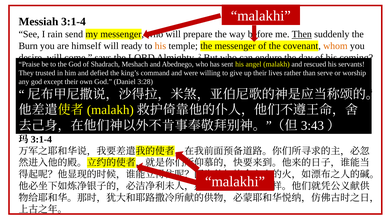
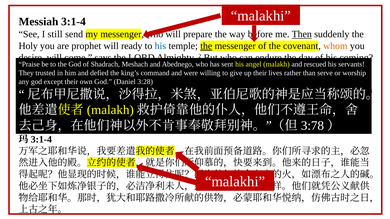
rain: rain -> still
Burn: Burn -> Holy
himself: himself -> prophet
his at (160, 46) colour: orange -> blue
the at (206, 46) underline: none -> present
3:43: 3:43 -> 3:78
